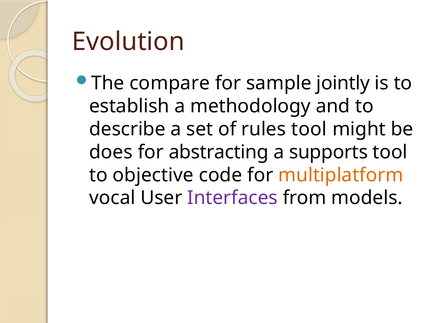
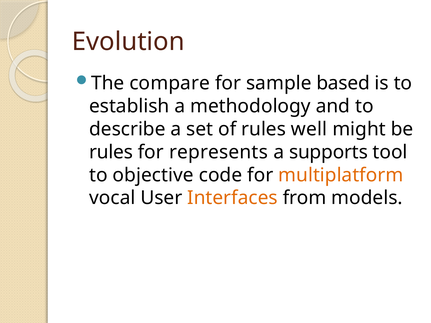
jointly: jointly -> based
rules tool: tool -> well
does at (111, 152): does -> rules
abstracting: abstracting -> represents
Interfaces colour: purple -> orange
